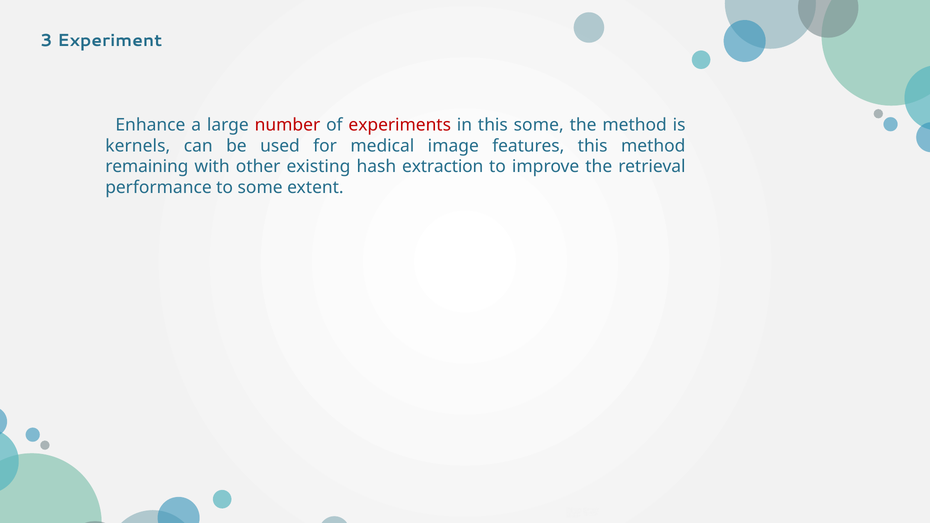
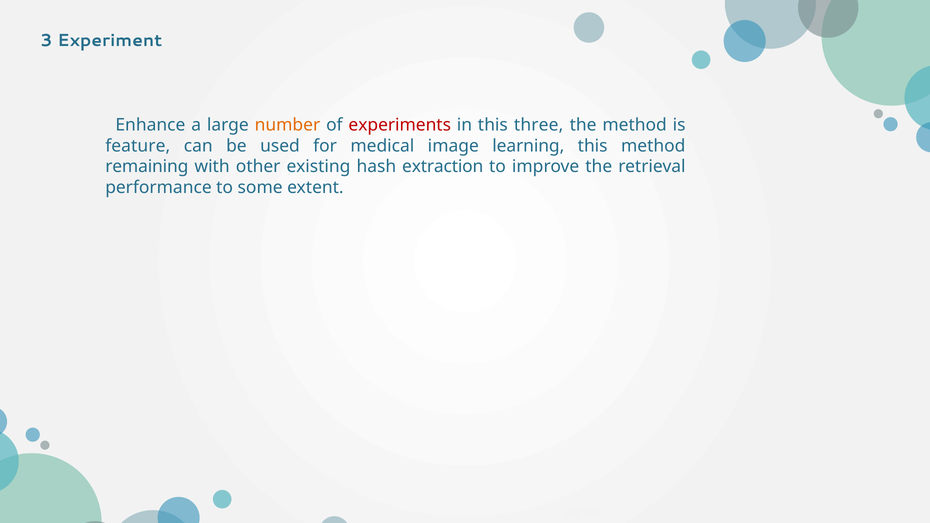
number colour: red -> orange
this some: some -> three
kernels: kernels -> feature
features: features -> learning
